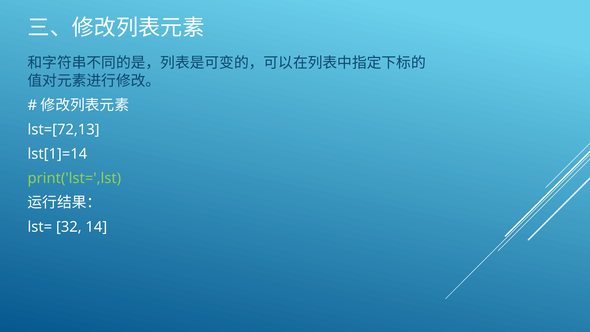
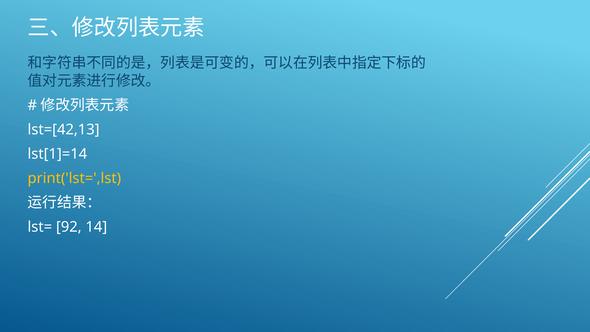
lst=[72,13: lst=[72,13 -> lst=[42,13
print('lst=',lst colour: light green -> yellow
32: 32 -> 92
